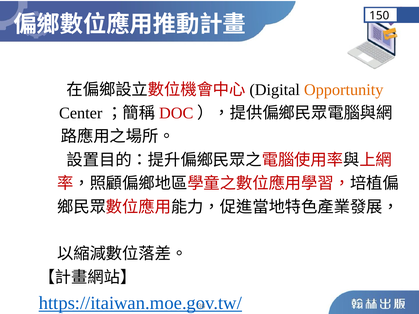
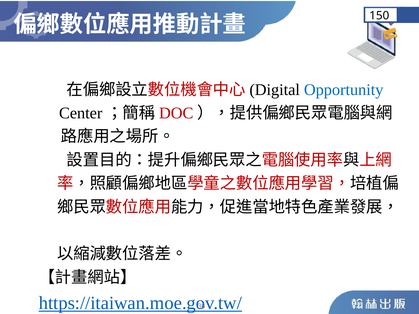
Opportunity colour: orange -> blue
